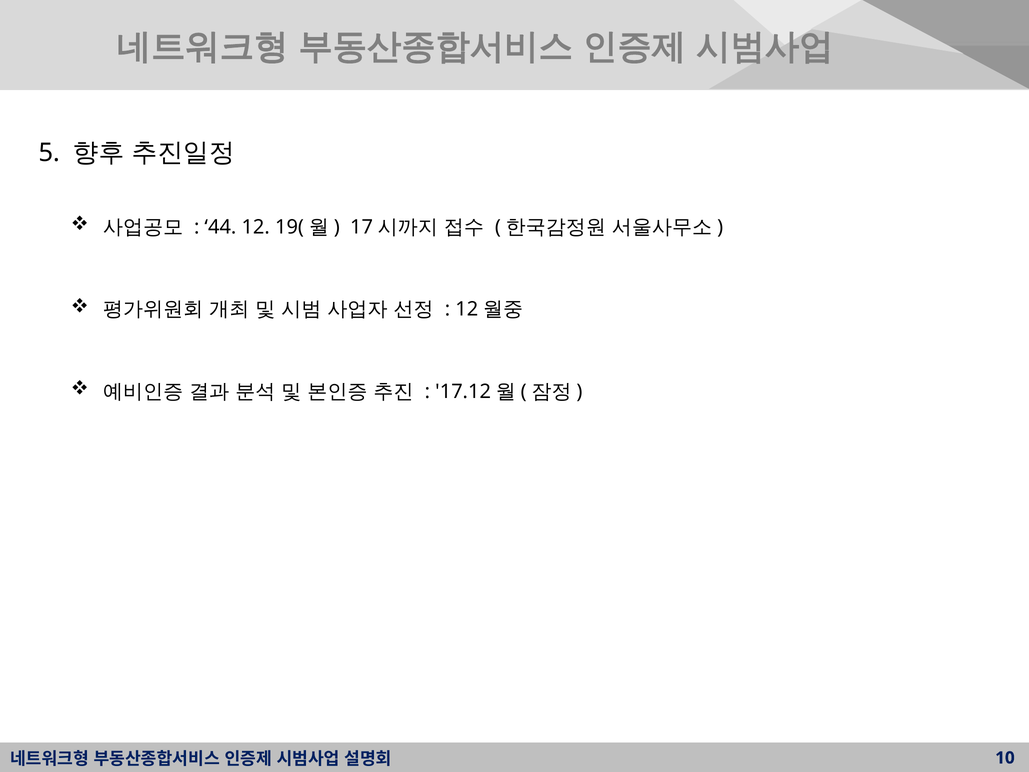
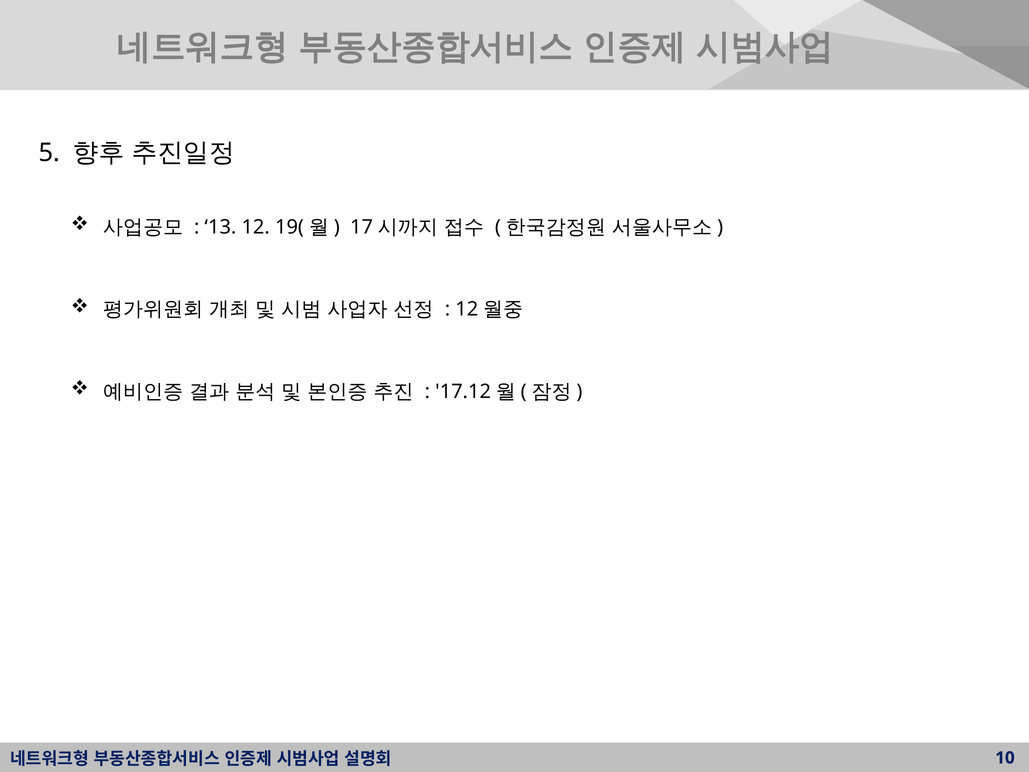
44: 44 -> 13
